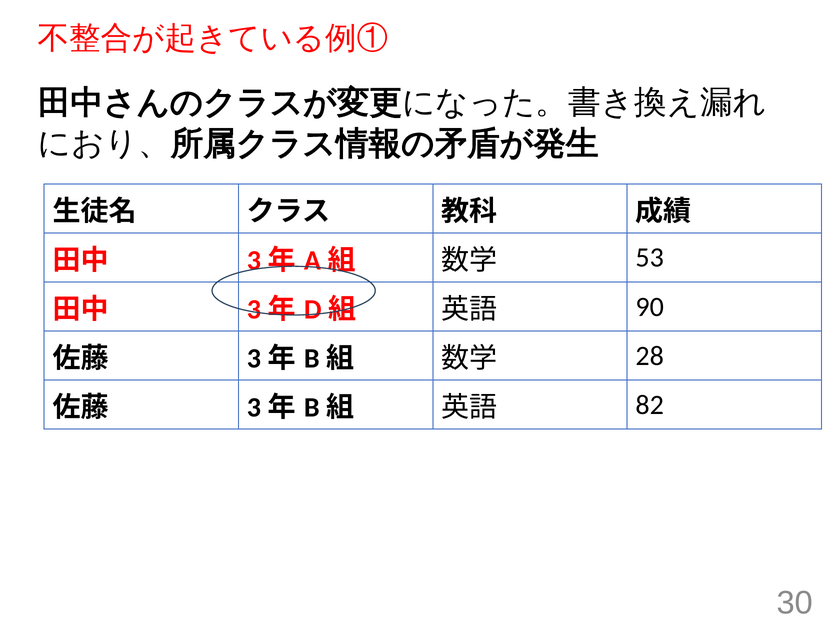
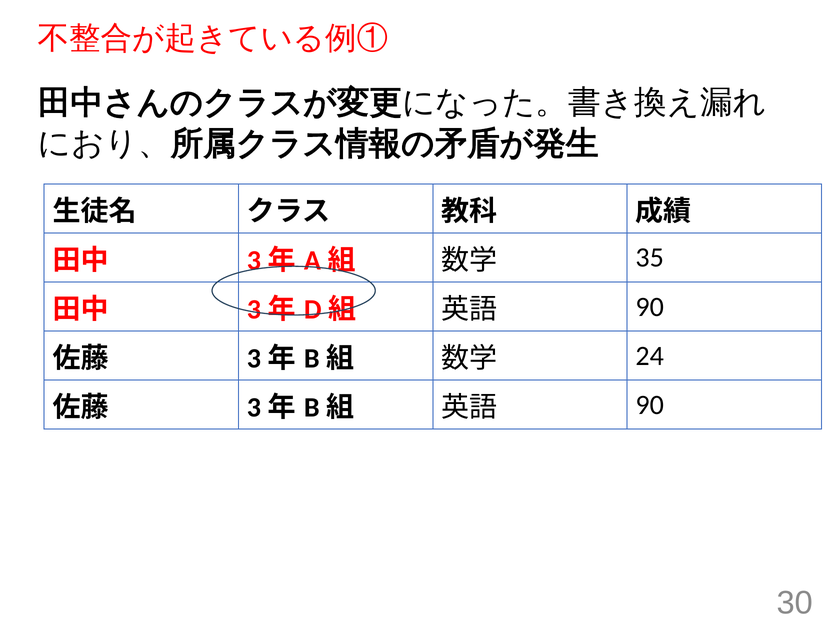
53: 53 -> 35
28: 28 -> 24
82 at (650, 405): 82 -> 90
